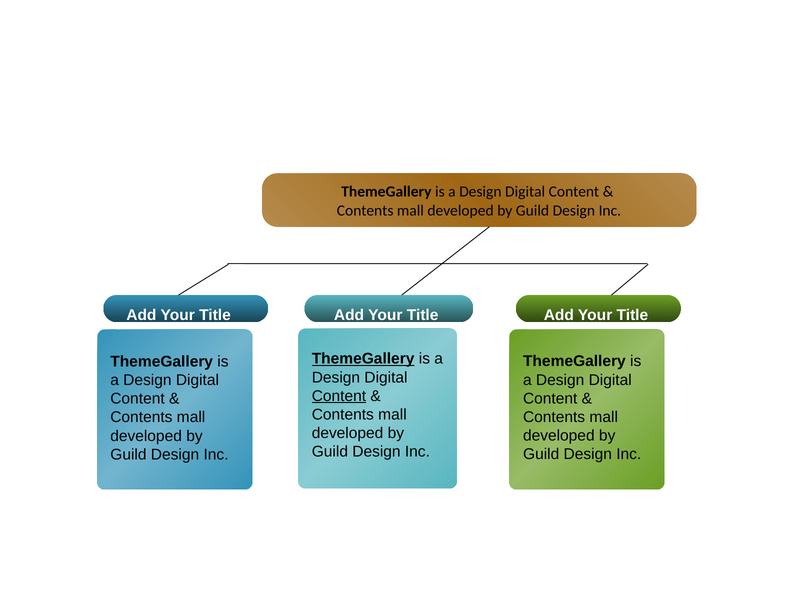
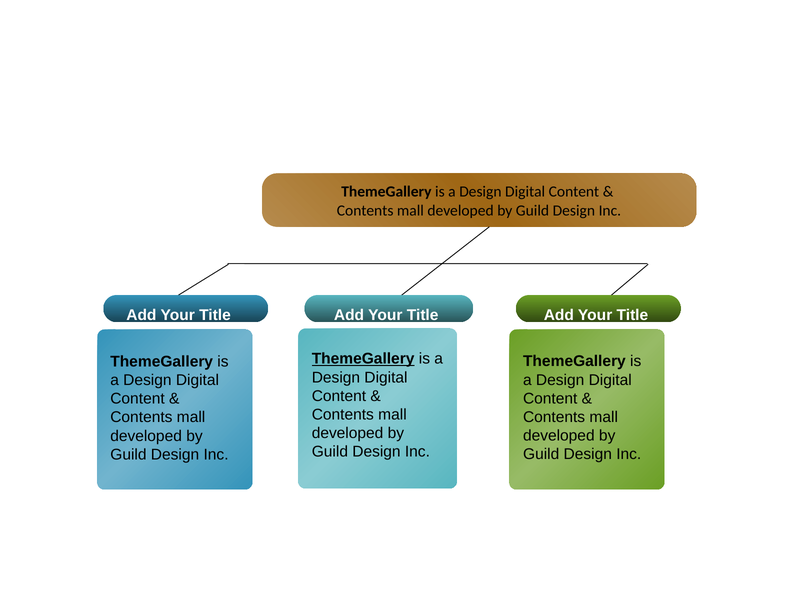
Content at (339, 396) underline: present -> none
